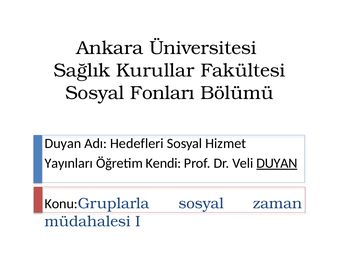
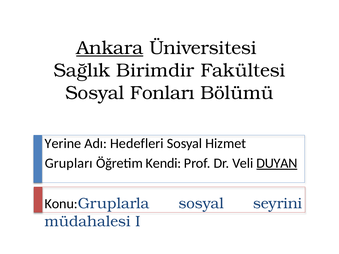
Ankara underline: none -> present
Kurullar: Kurullar -> Birimdir
Duyan at (63, 144): Duyan -> Yerine
Yayınları: Yayınları -> Grupları
zaman: zaman -> seyrini
